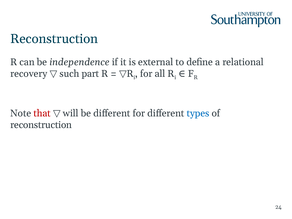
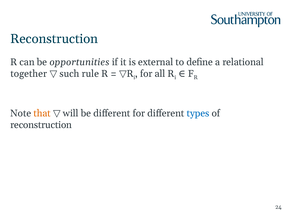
independence: independence -> opportunities
recovery: recovery -> together
part: part -> rule
that colour: red -> orange
